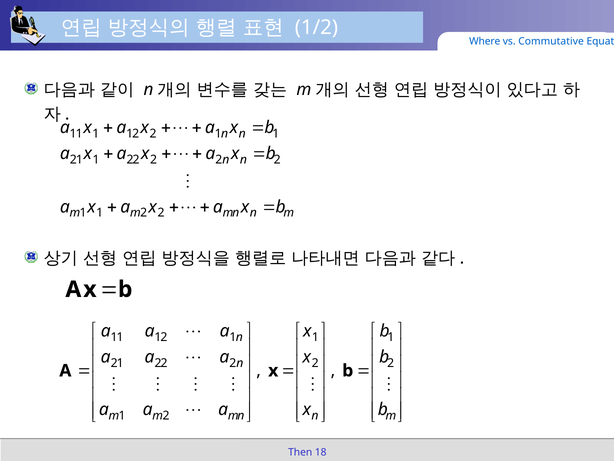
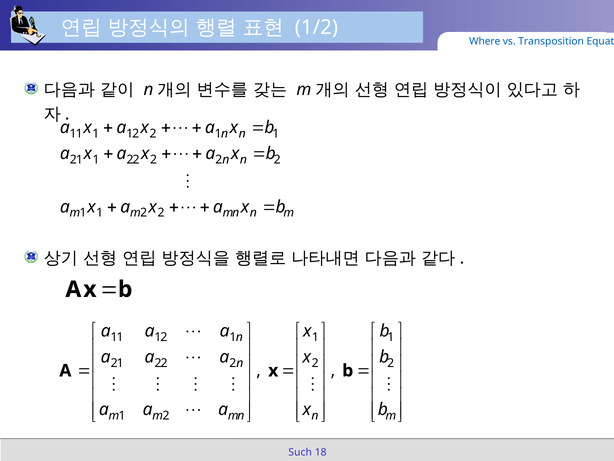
Commutative: Commutative -> Transposition
Then: Then -> Such
